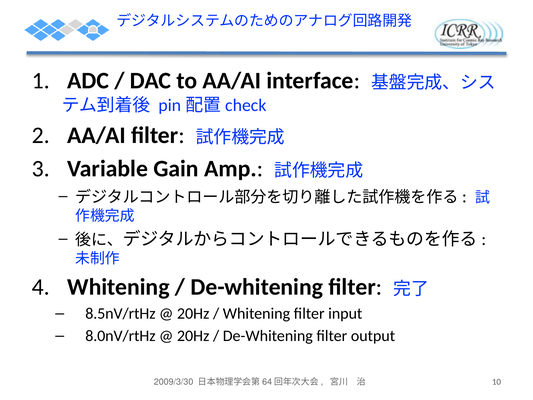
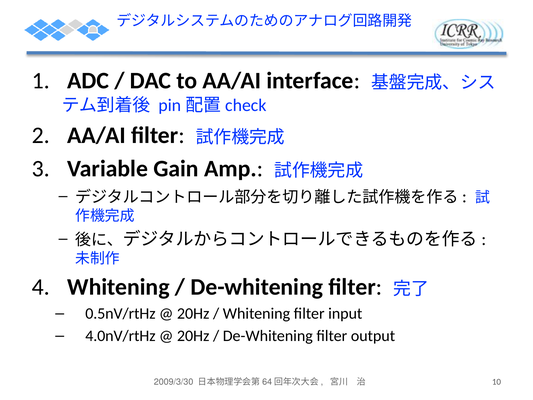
8.5nV/rtHz: 8.5nV/rtHz -> 0.5nV/rtHz
8.0nV/rtHz: 8.0nV/rtHz -> 4.0nV/rtHz
